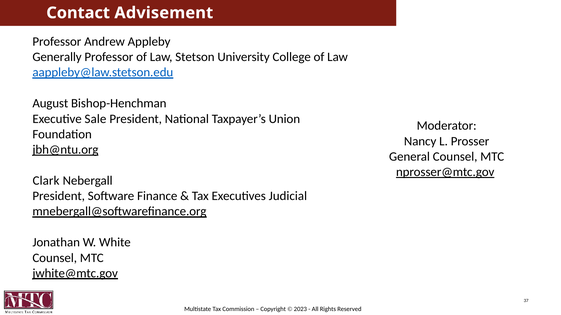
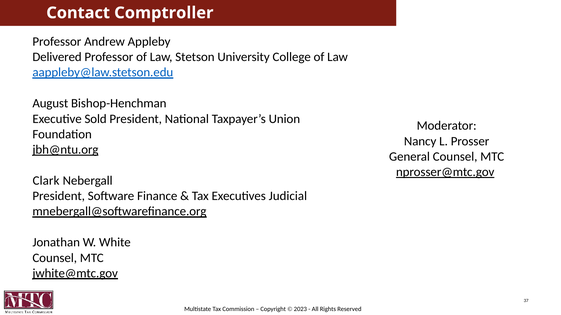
Advisement: Advisement -> Comptroller
Generally: Generally -> Delivered
Sale: Sale -> Sold
